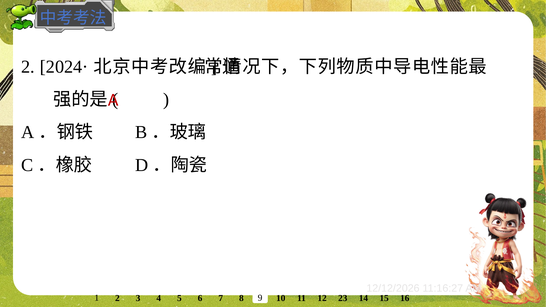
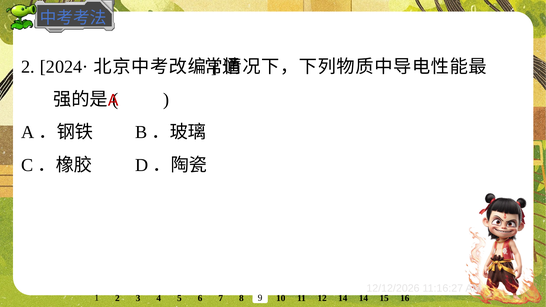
12 23: 23 -> 14
